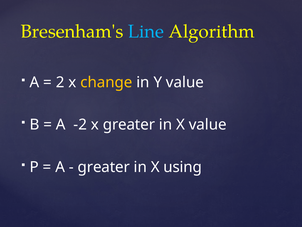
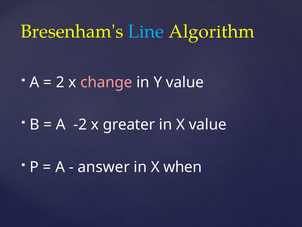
change colour: yellow -> pink
greater at (104, 167): greater -> answer
using: using -> when
